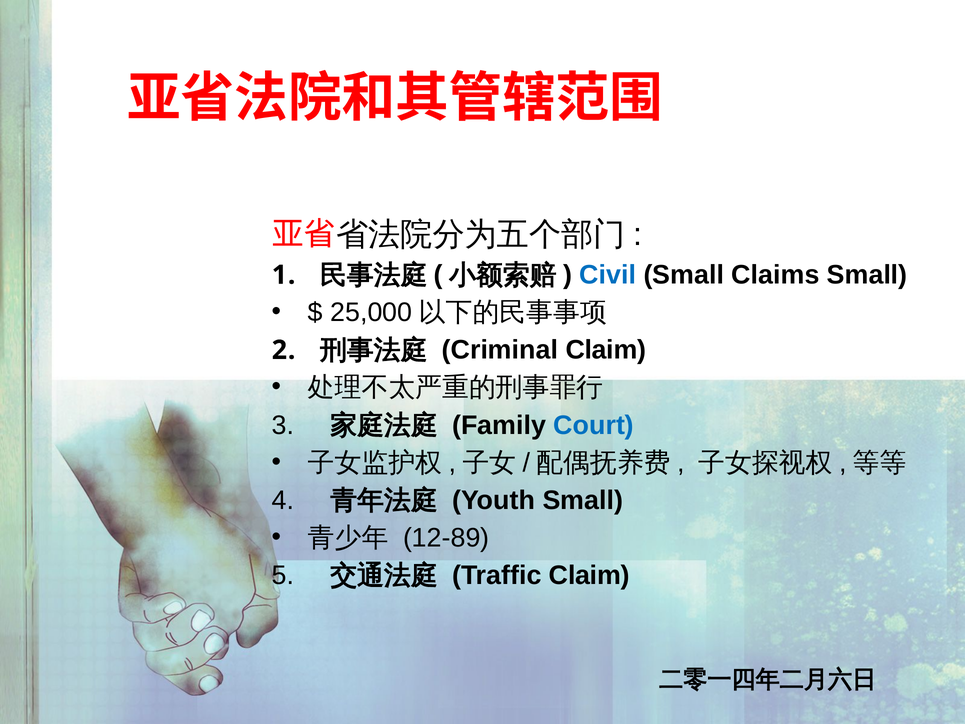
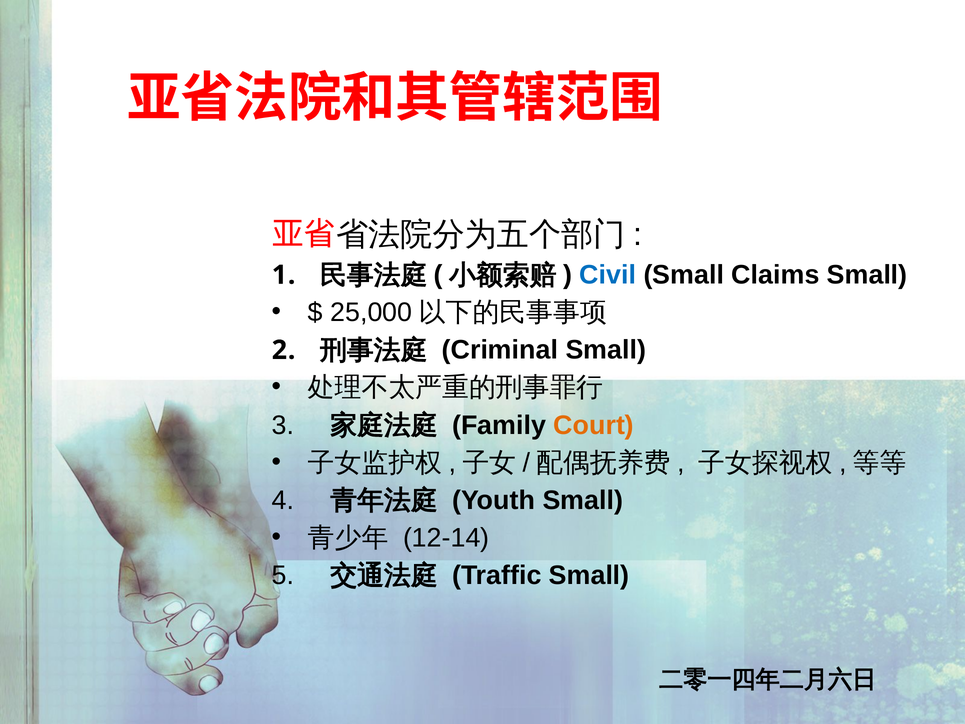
Criminal Claim: Claim -> Small
Court colour: blue -> orange
12-89: 12-89 -> 12-14
Traffic Claim: Claim -> Small
